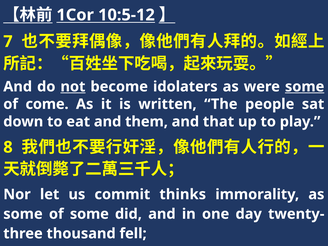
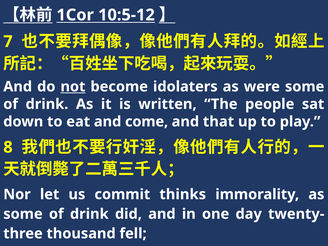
some at (305, 87) underline: present -> none
come at (47, 104): come -> drink
them: them -> come
some at (89, 214): some -> drink
